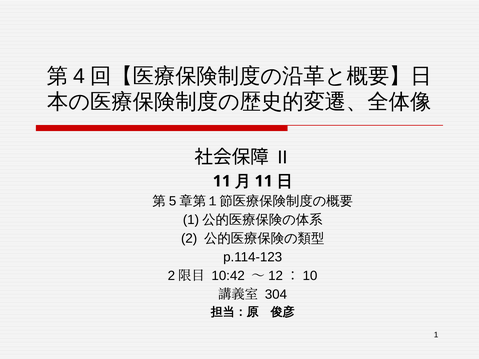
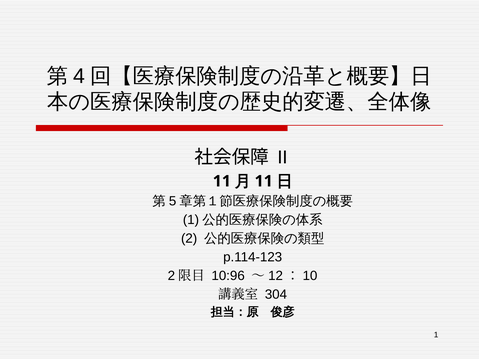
10:42: 10:42 -> 10:96
